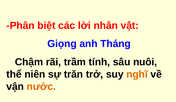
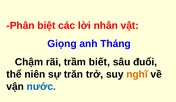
tính: tính -> biết
nuôi: nuôi -> đuổi
nước colour: orange -> blue
